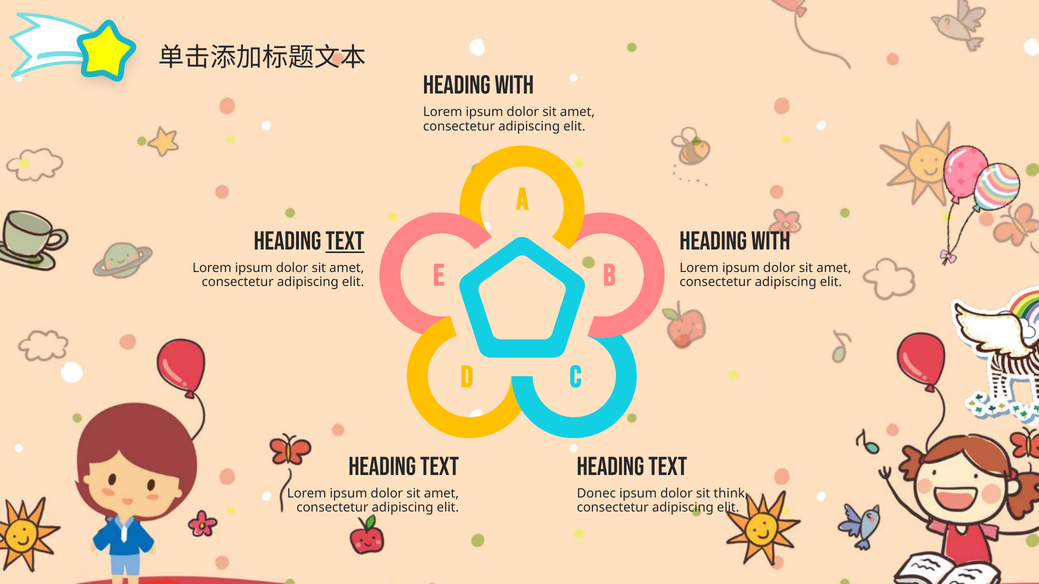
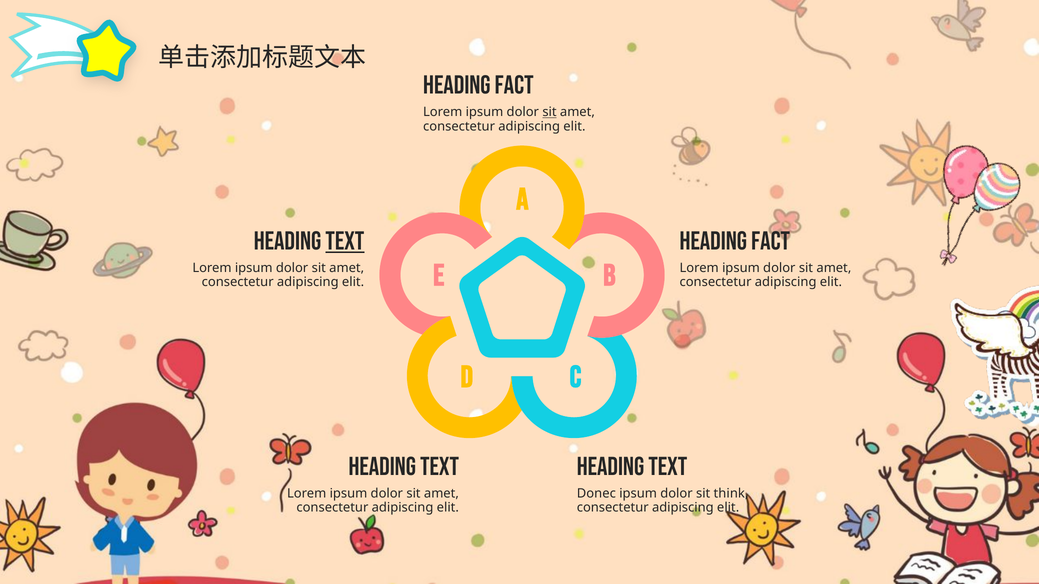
With at (514, 85): With -> Fact
sit at (550, 112) underline: none -> present
With at (771, 241): With -> Fact
